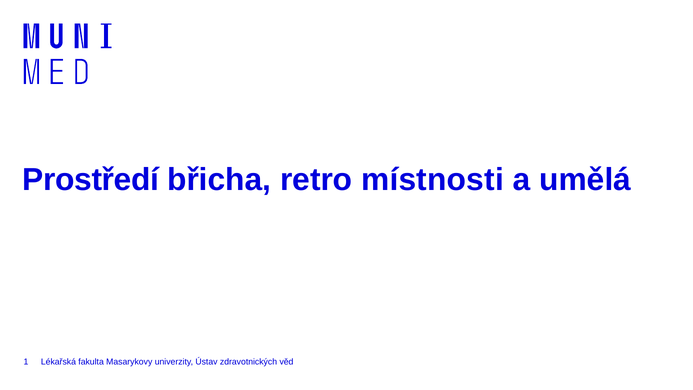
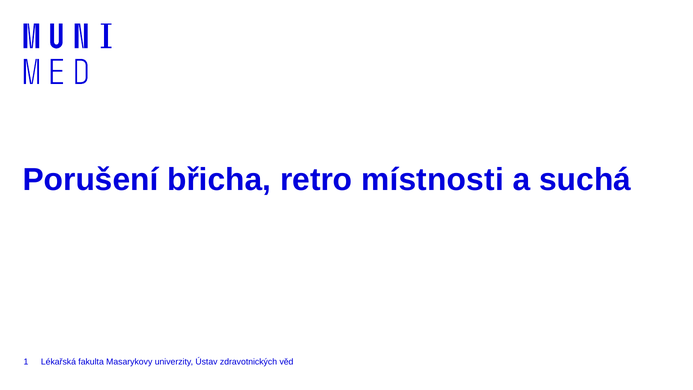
Prostředí: Prostředí -> Porušení
umělá: umělá -> suchá
